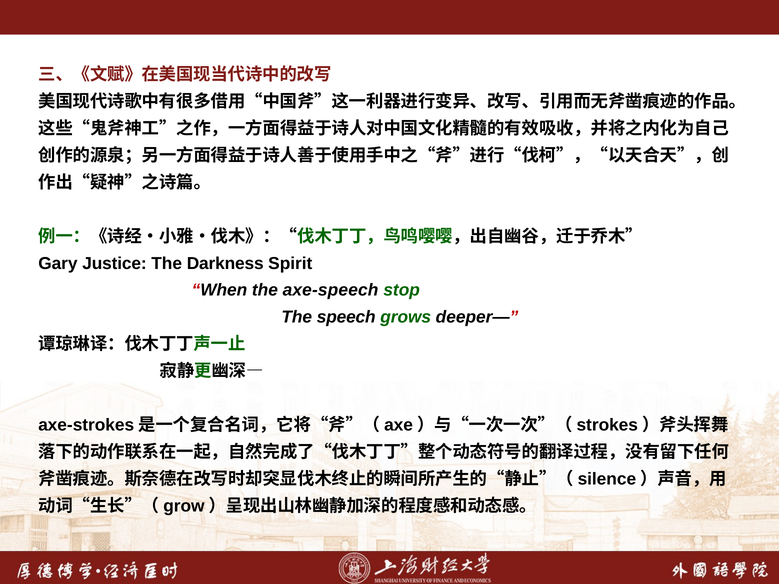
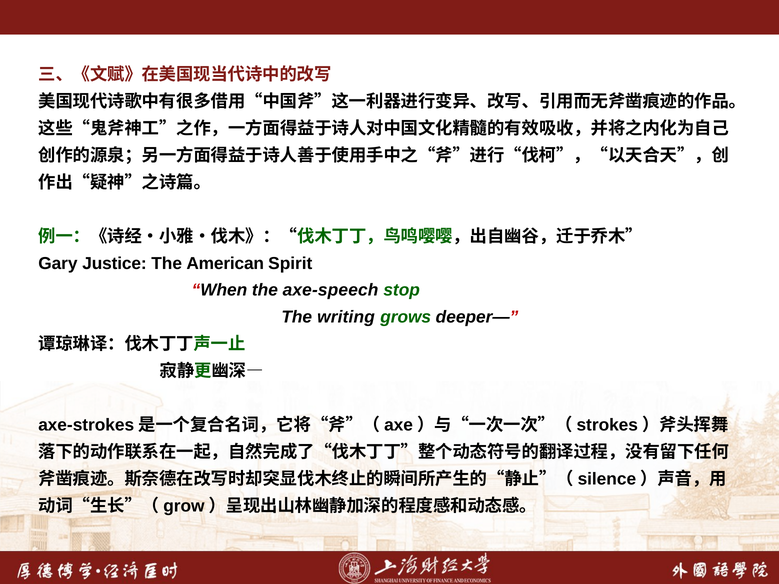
Darkness: Darkness -> American
speech: speech -> writing
